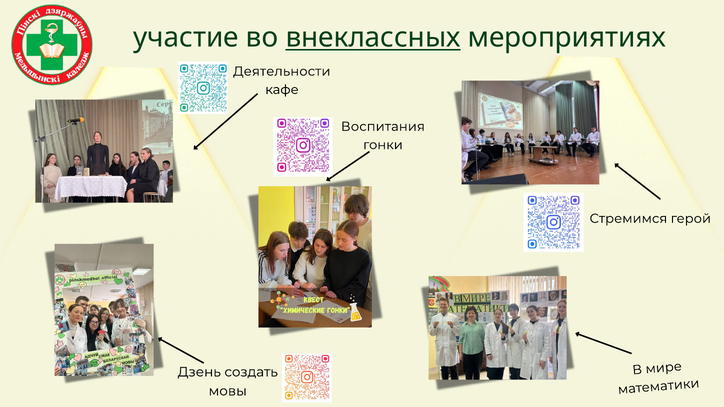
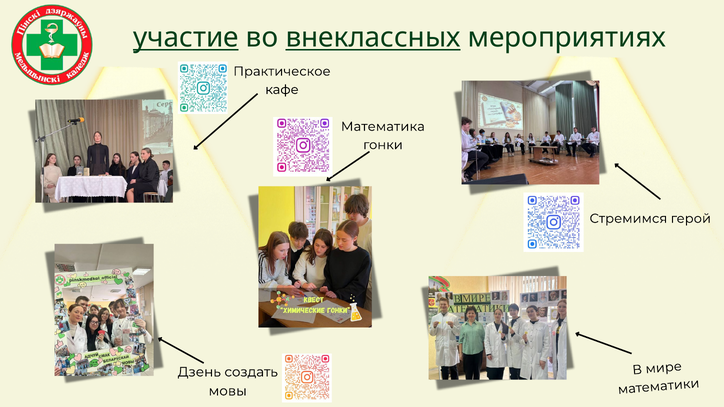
участие underline: none -> present
Деятельности: Деятельности -> Практическое
Воспитания: Воспитания -> Математика
